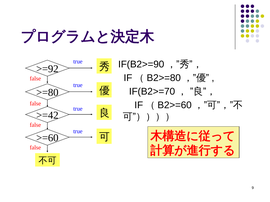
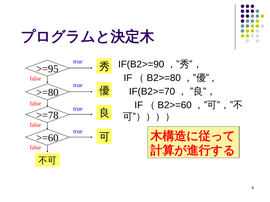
>=92: >=92 -> >=95
>=42: >=42 -> >=78
